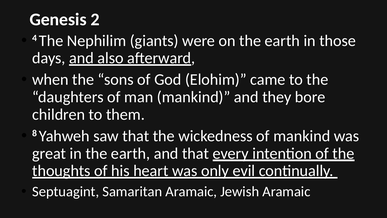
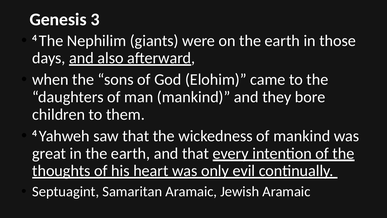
2: 2 -> 3
8 at (35, 133): 8 -> 4
